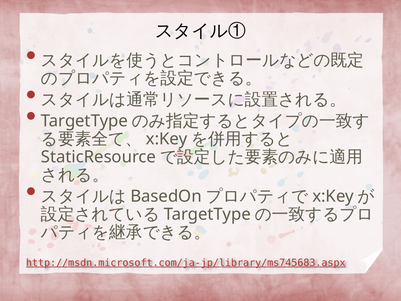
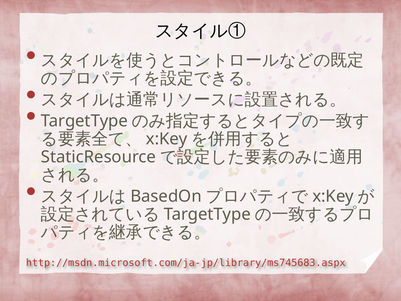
http://msdn.microsoft.com/ja-jp/library/ms745683.aspx underline: present -> none
